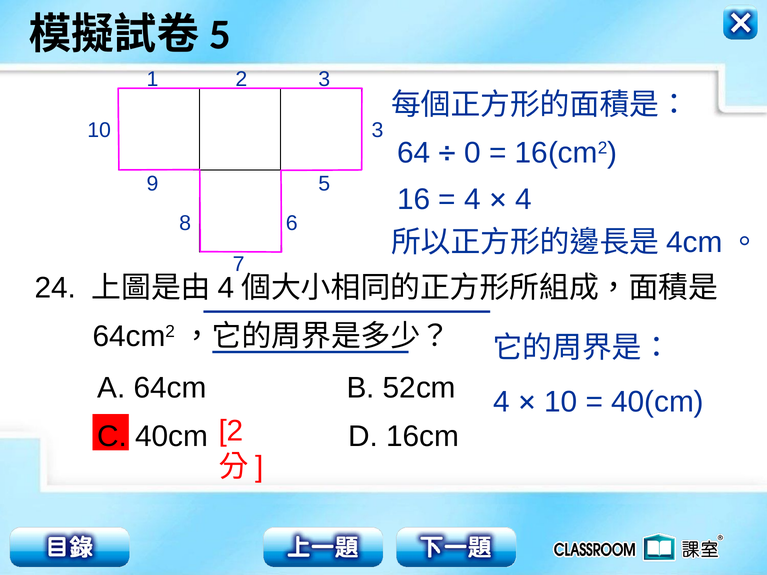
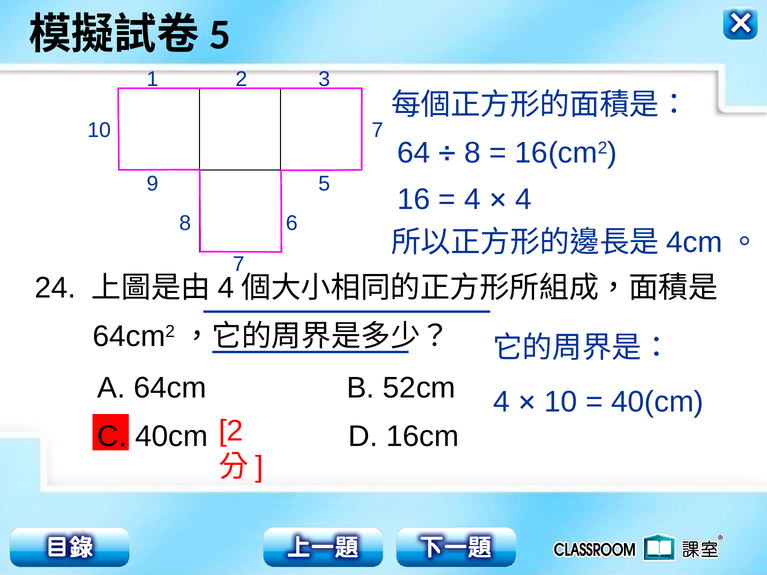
10 3: 3 -> 7
0 at (473, 153): 0 -> 8
